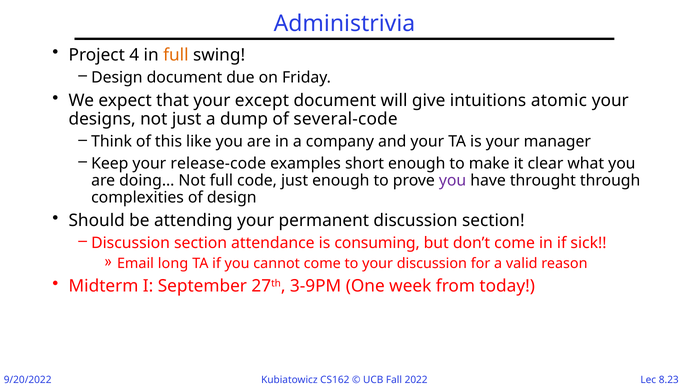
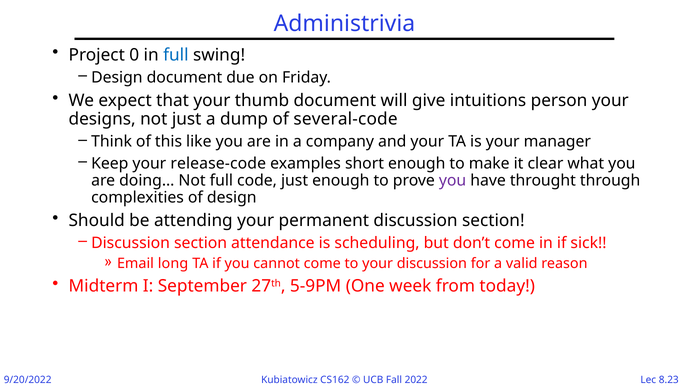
4: 4 -> 0
full at (176, 55) colour: orange -> blue
except: except -> thumb
atomic: atomic -> person
consuming: consuming -> scheduling
3-9PM: 3-9PM -> 5-9PM
